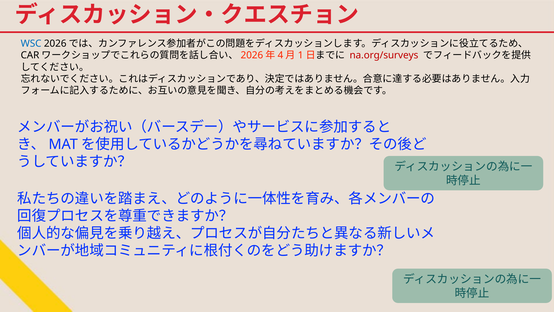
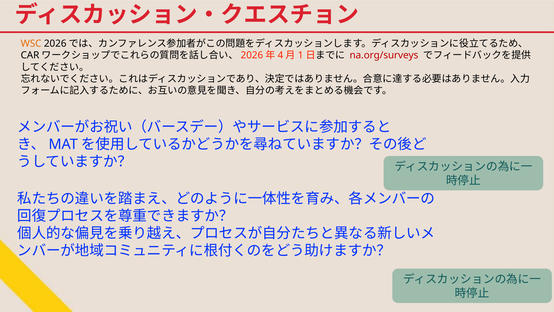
WSC colour: blue -> orange
